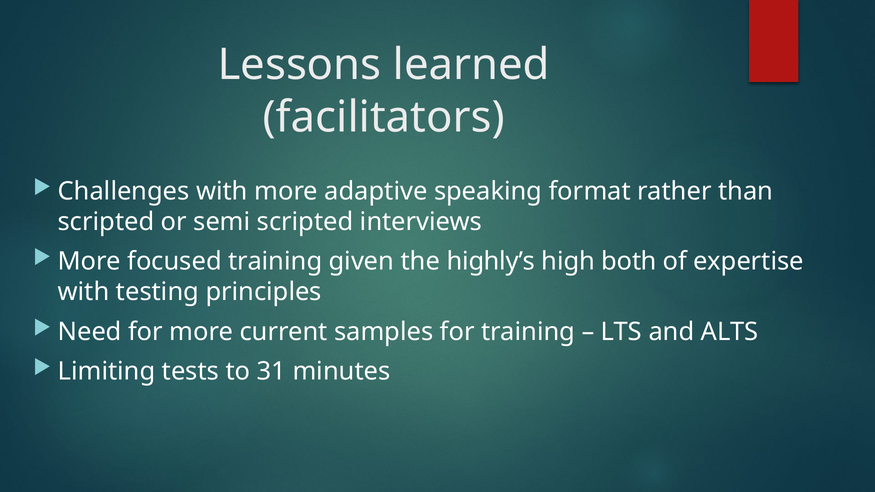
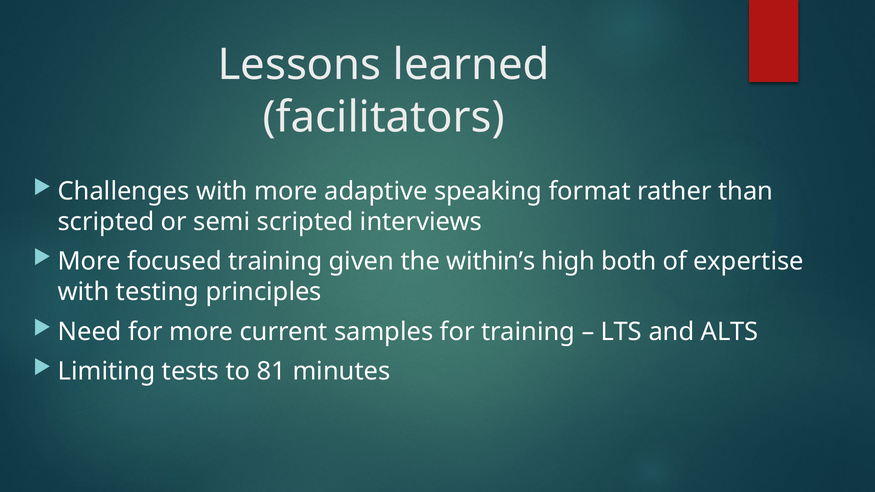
highly’s: highly’s -> within’s
31: 31 -> 81
